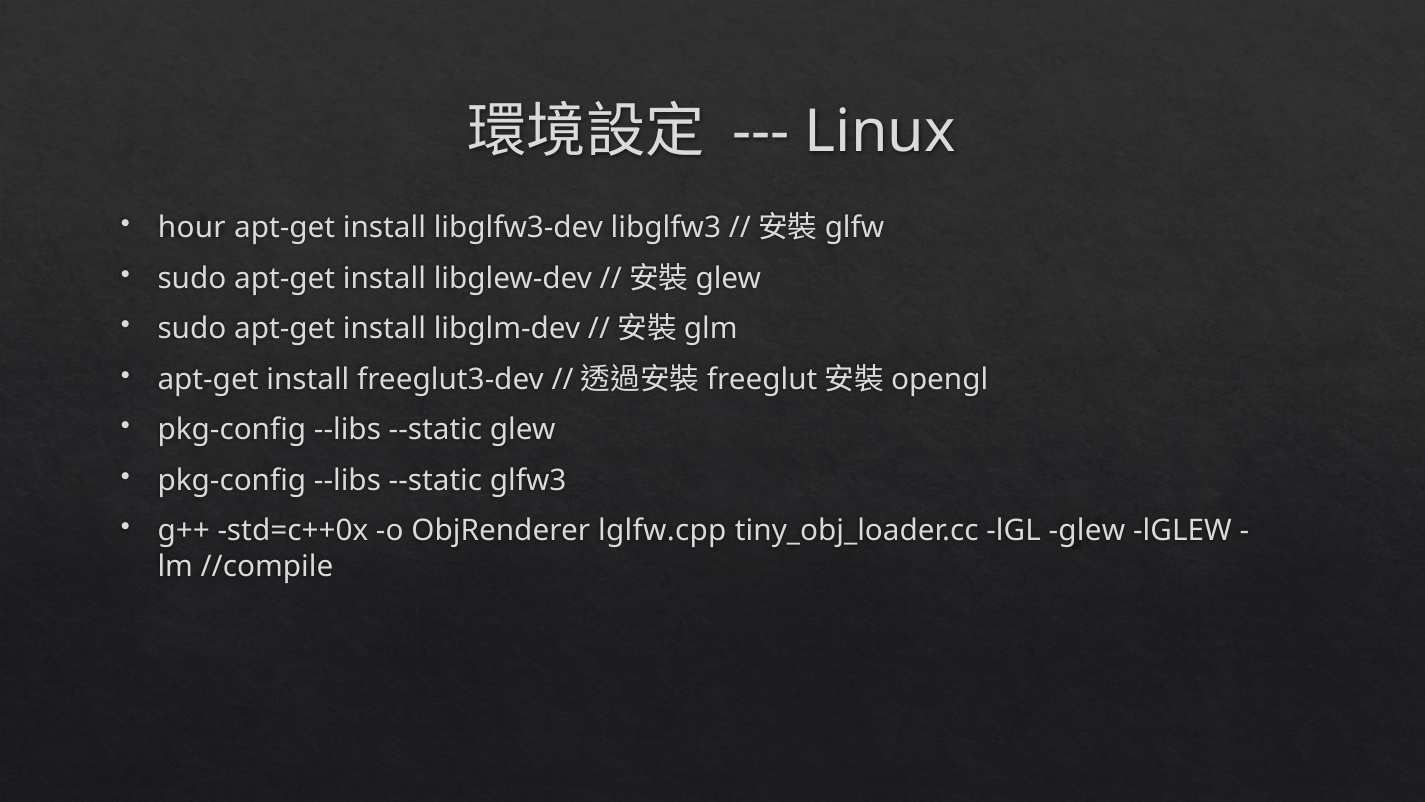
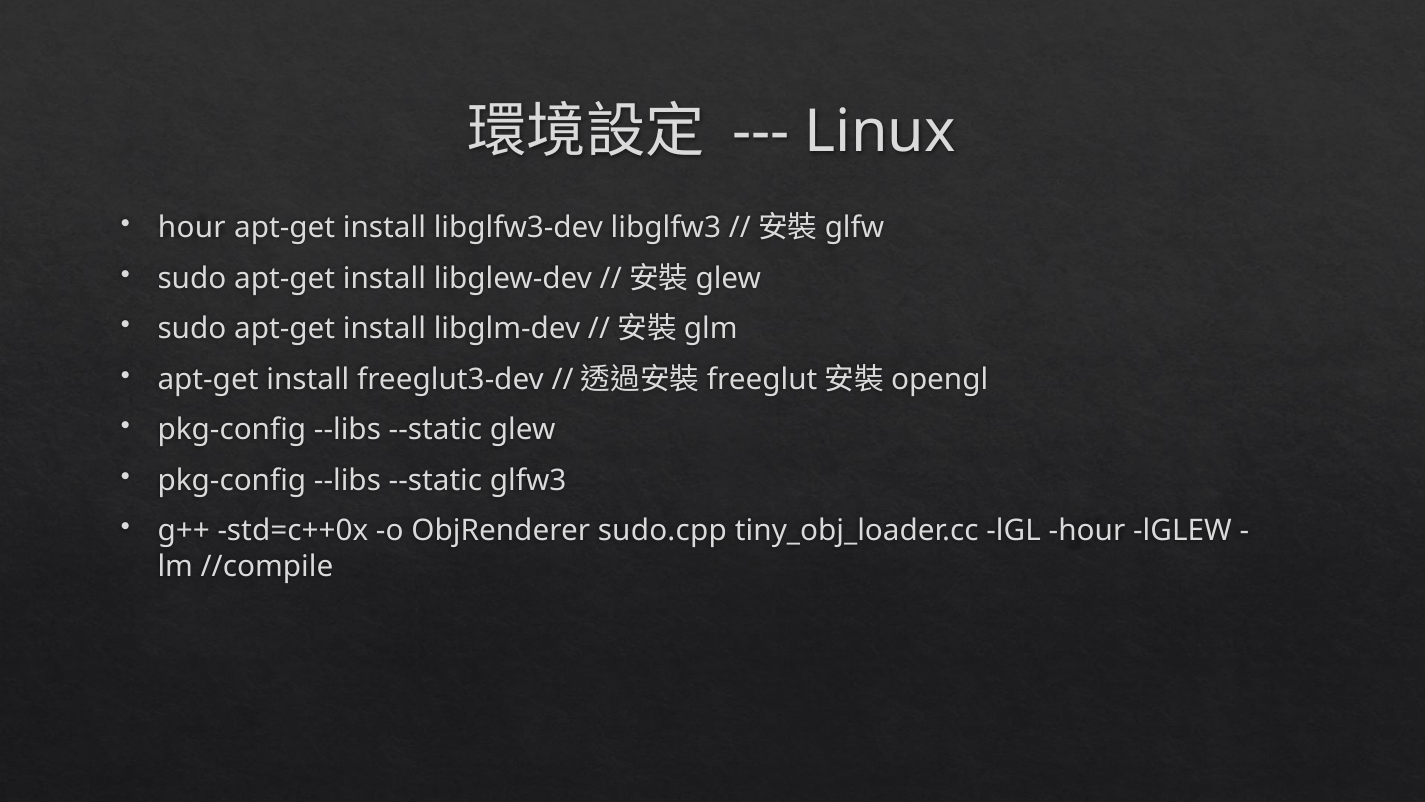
lglfw.cpp: lglfw.cpp -> sudo.cpp
lGL glew: glew -> hour
